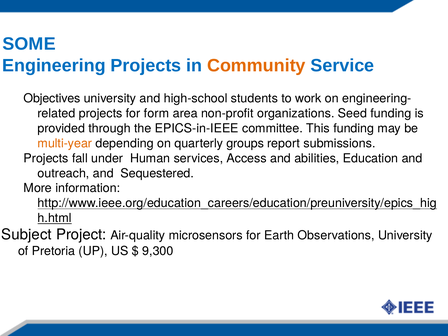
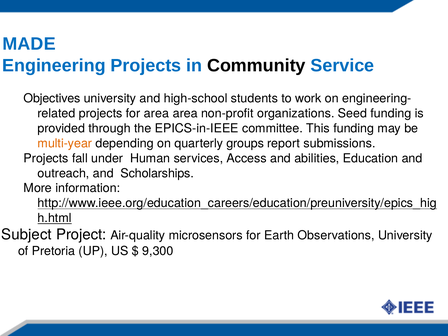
SOME: SOME -> MADE
Community colour: orange -> black
for form: form -> area
Sequestered: Sequestered -> Scholarships
